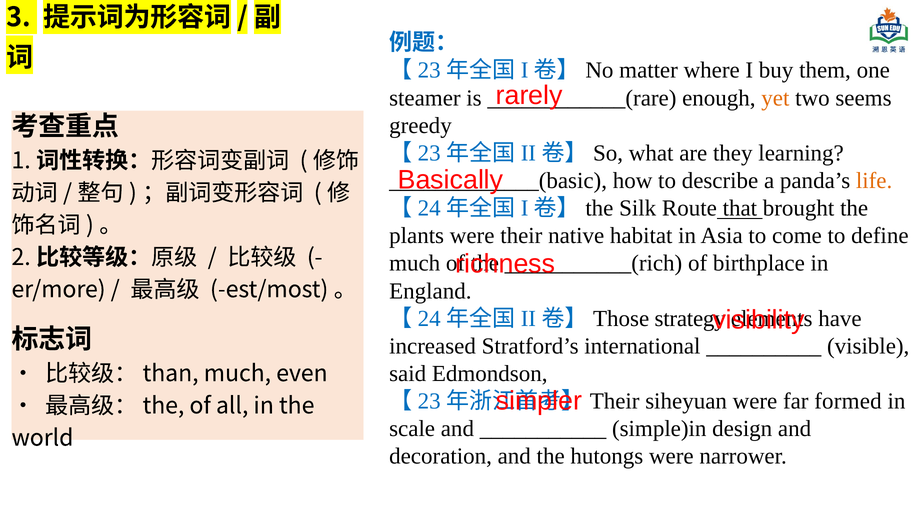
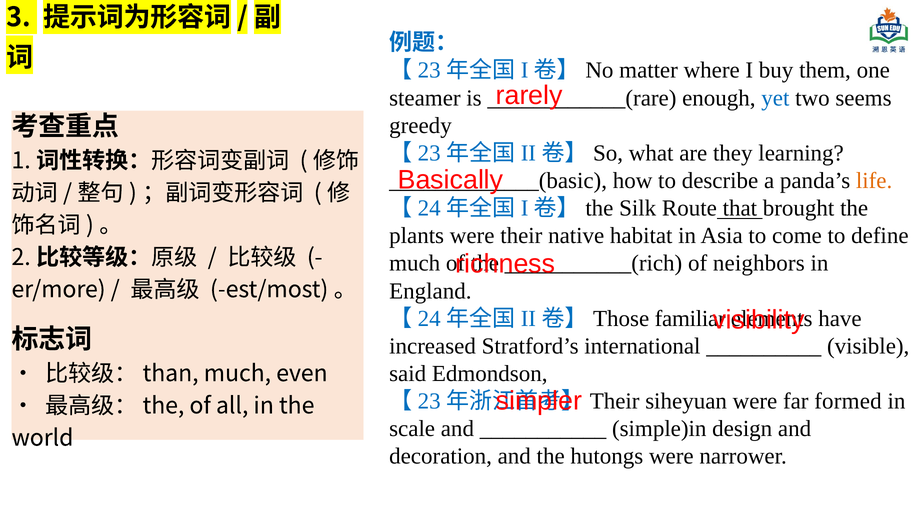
yet colour: orange -> blue
birthplace: birthplace -> neighbors
strategy: strategy -> familiar
